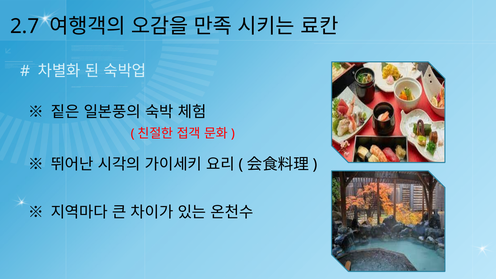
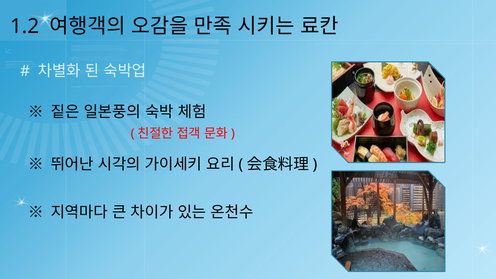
2.7: 2.7 -> 1.2
